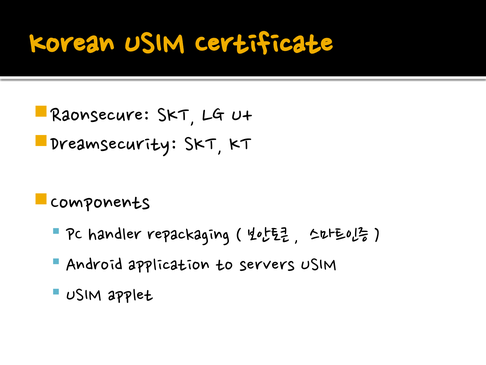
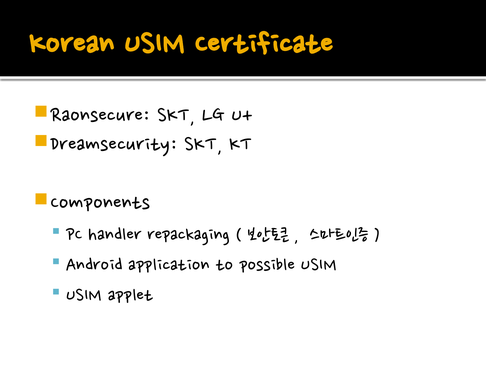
servers: servers -> possible
